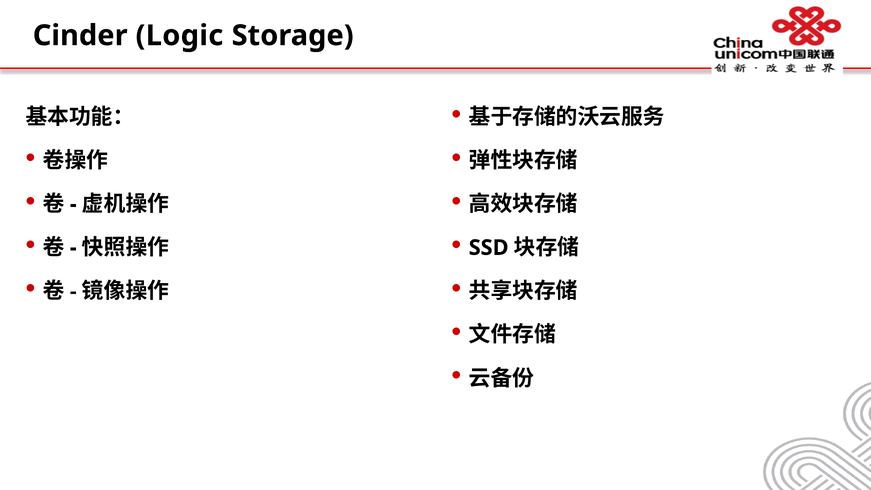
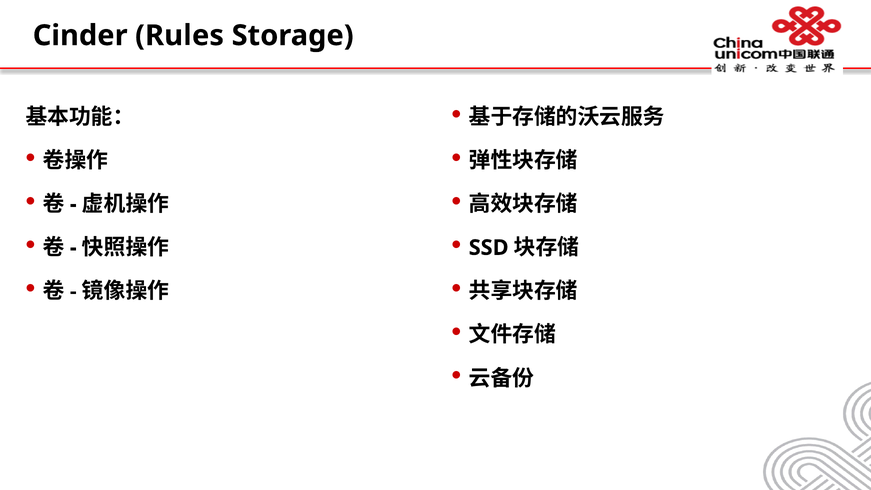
Logic: Logic -> Rules
